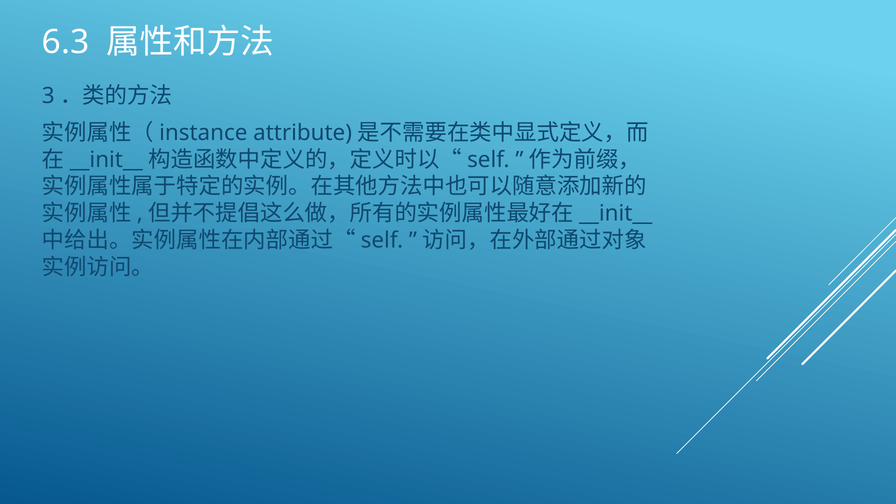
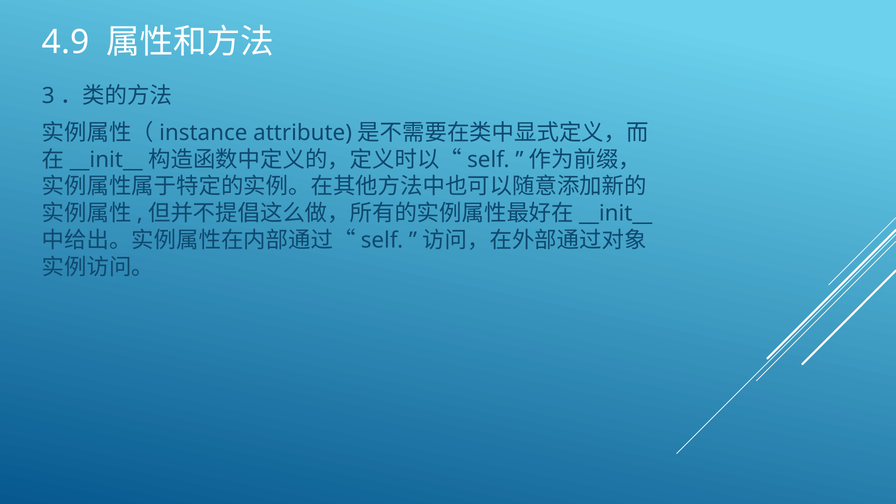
6.3: 6.3 -> 4.9
